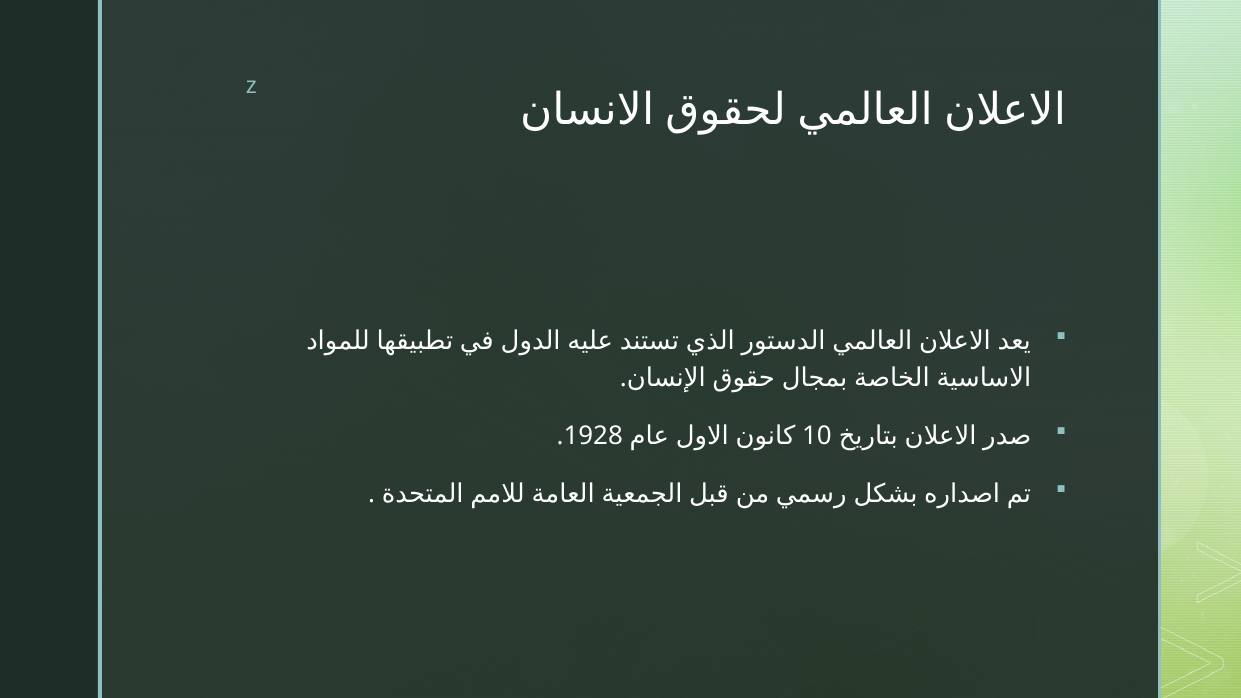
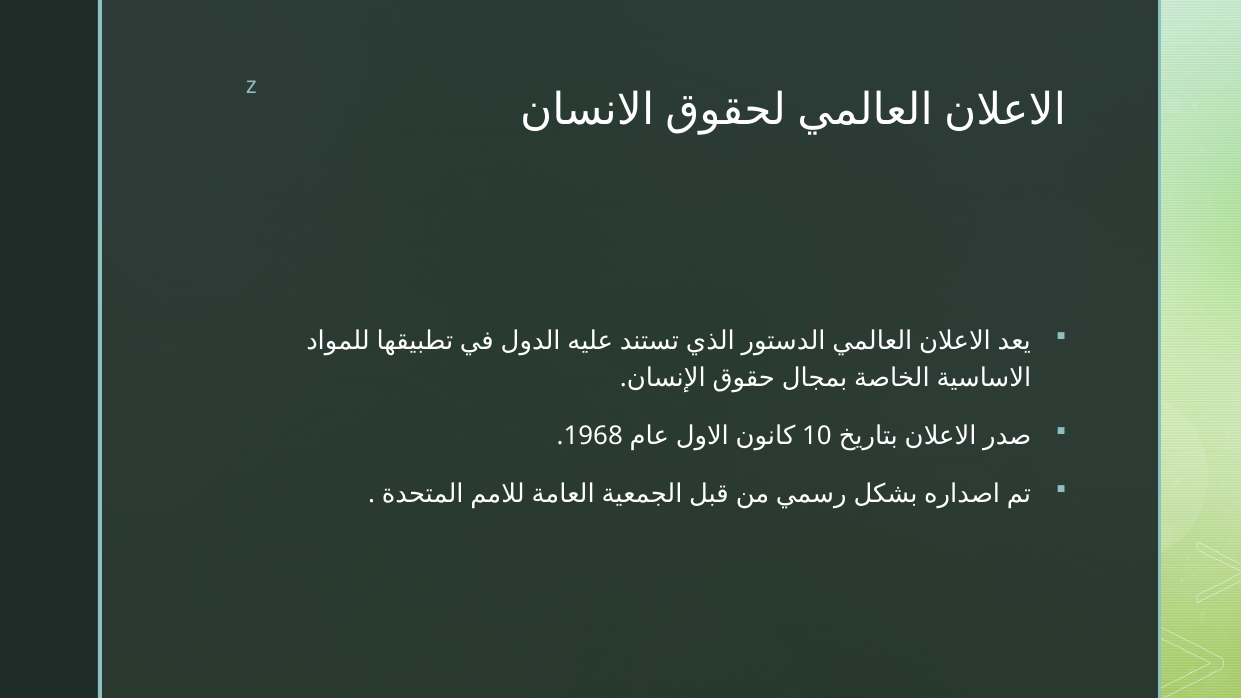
1928: 1928 -> 1968
